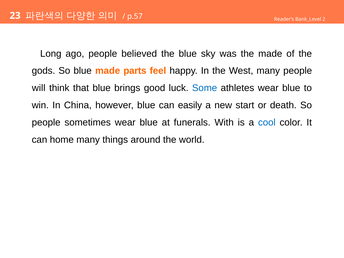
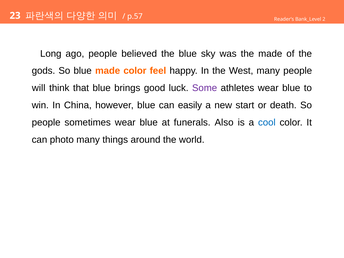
made parts: parts -> color
Some colour: blue -> purple
With: With -> Also
home: home -> photo
